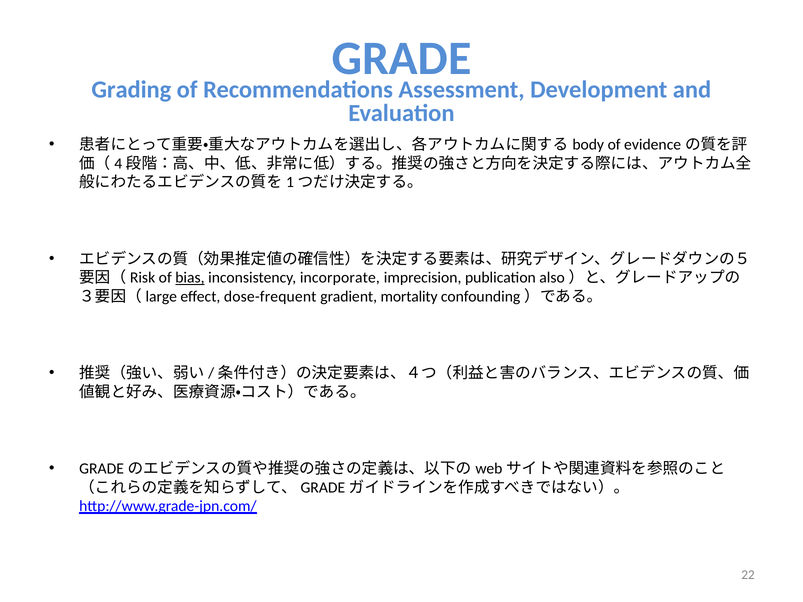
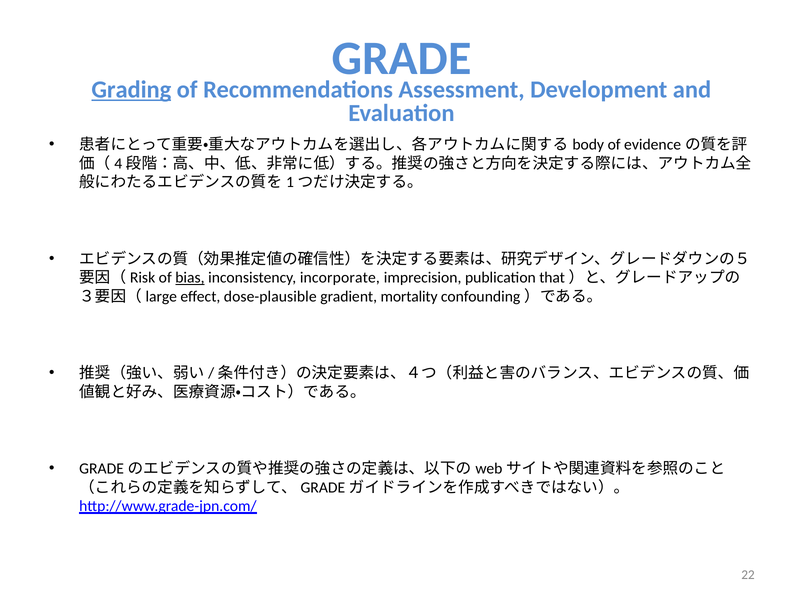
Grading underline: none -> present
also: also -> that
dose-frequent: dose-frequent -> dose-plausible
